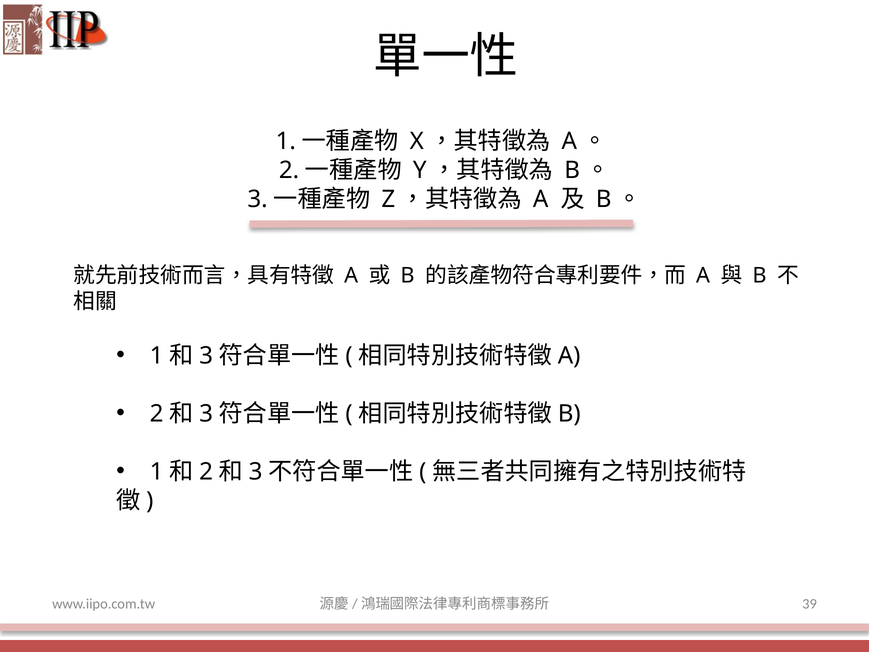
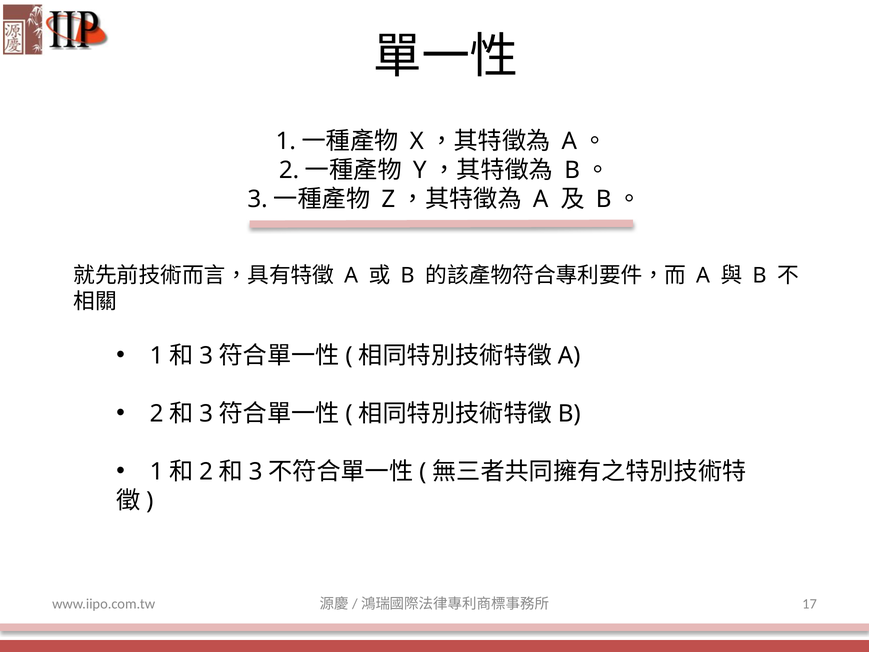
39: 39 -> 17
